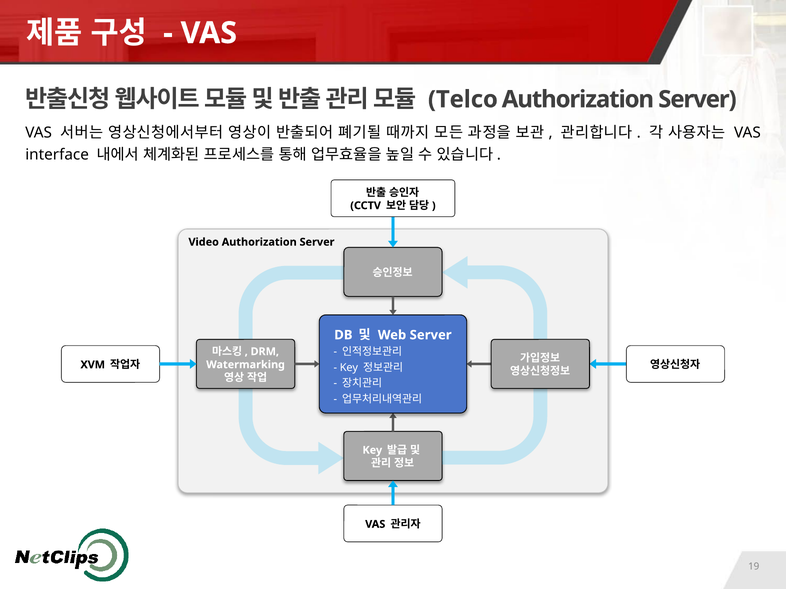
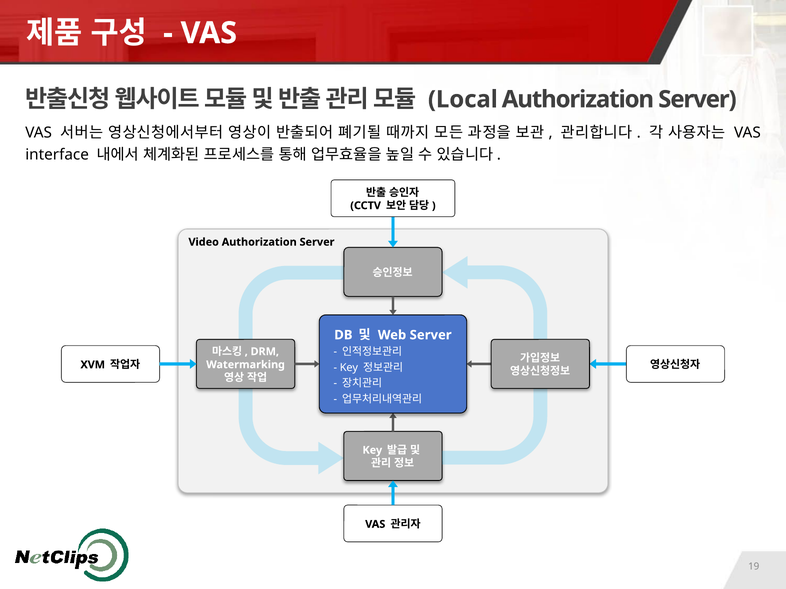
Telco: Telco -> Local
